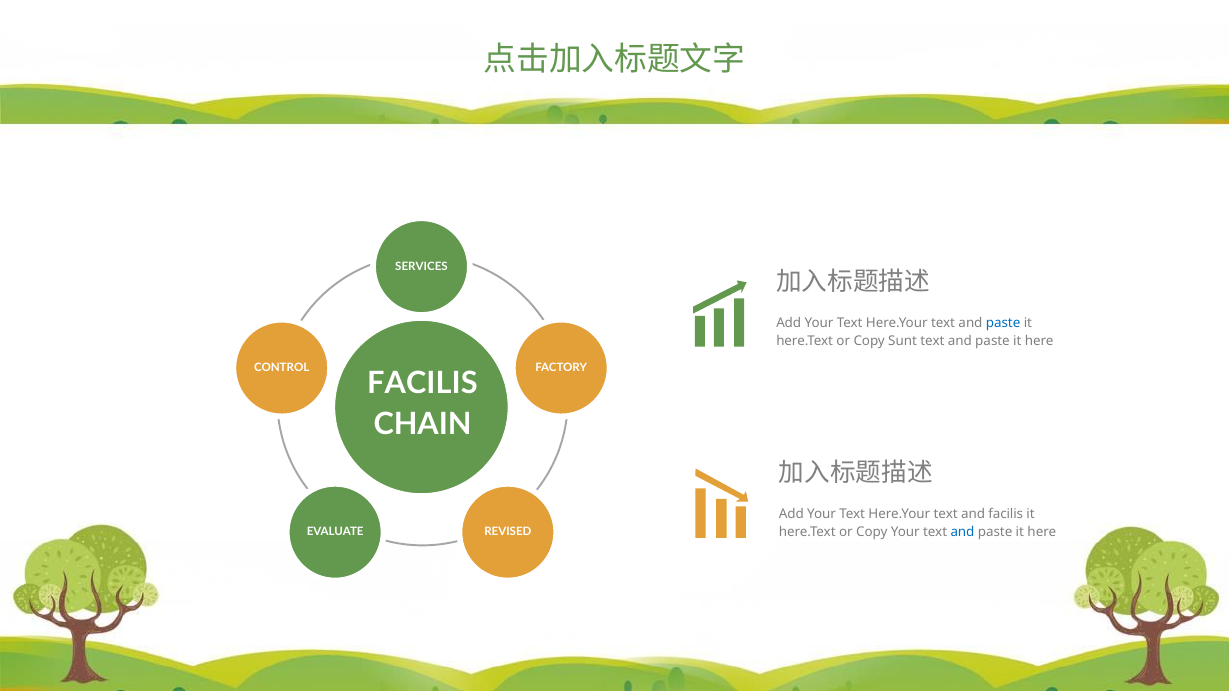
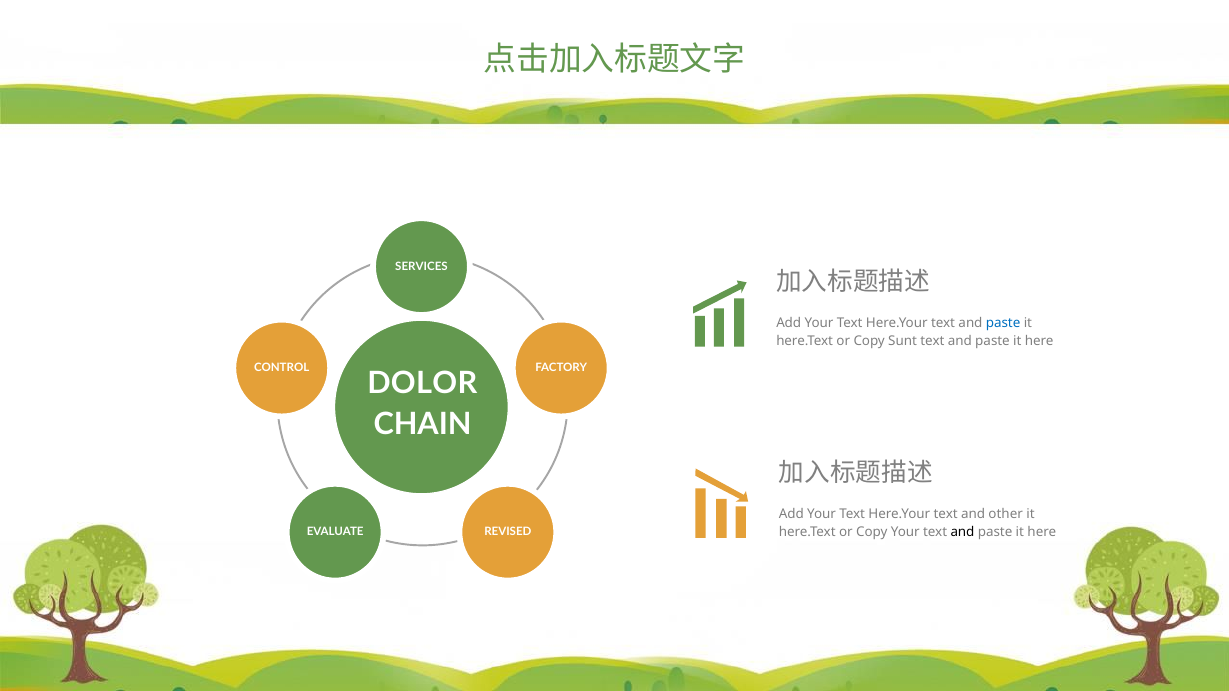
FACILIS at (422, 384): FACILIS -> DOLOR
and facilis: facilis -> other
and at (963, 532) colour: blue -> black
